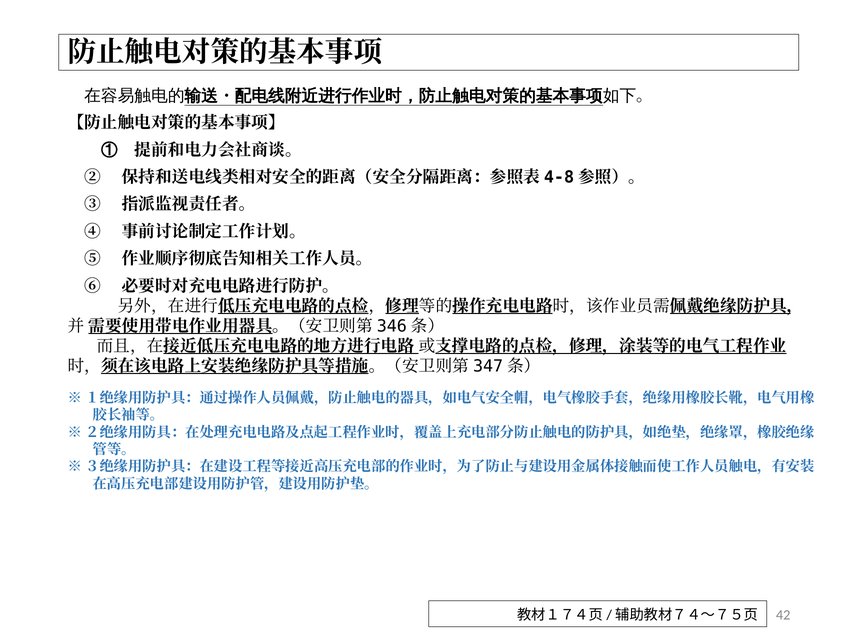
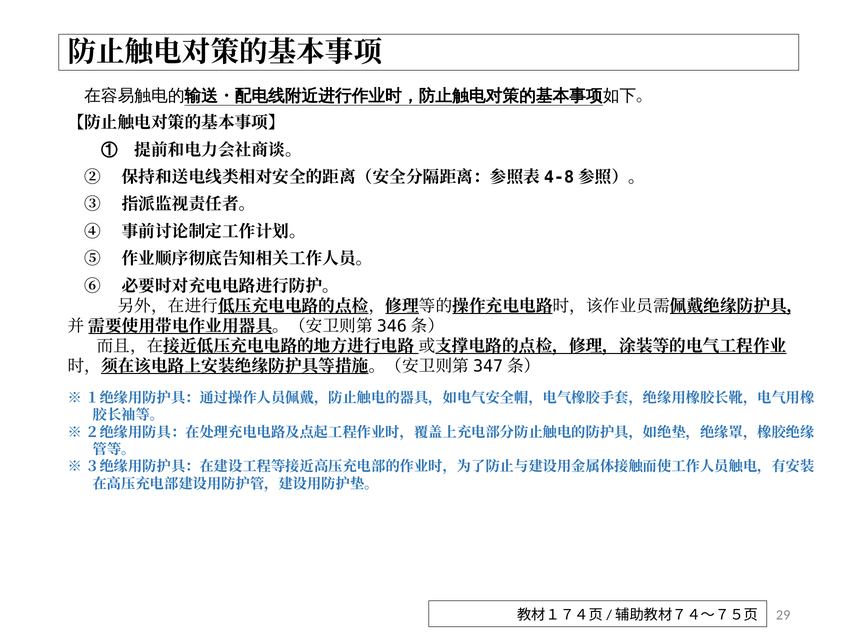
42: 42 -> 29
